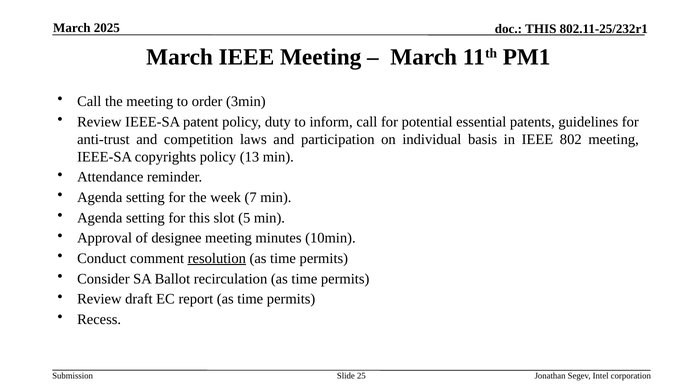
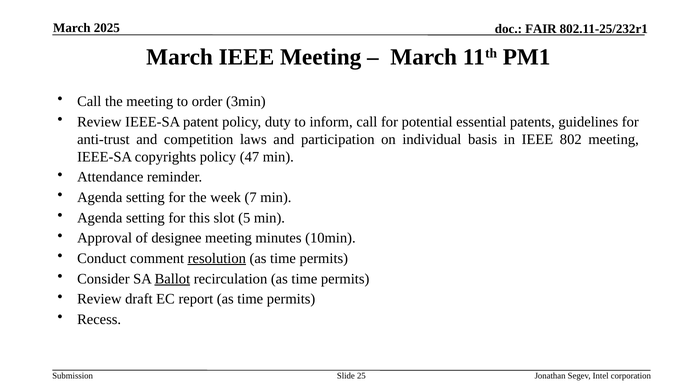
THIS at (541, 29): THIS -> FAIR
13: 13 -> 47
Ballot underline: none -> present
